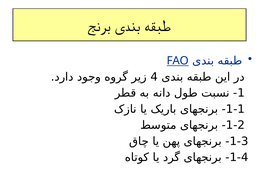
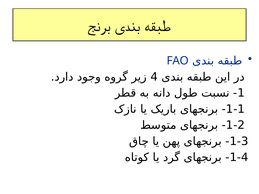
FAO underline: present -> none
